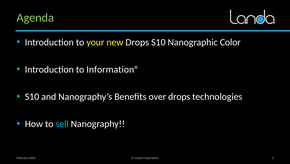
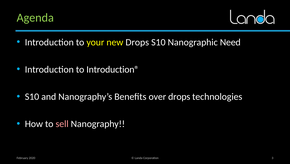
Color: Color -> Need
Information®: Information® -> Introduction®
sell colour: light blue -> pink
